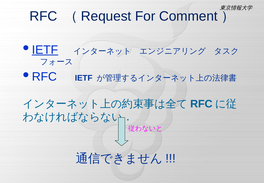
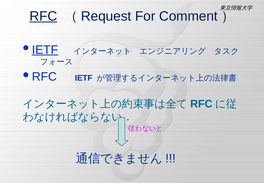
RFC at (43, 16) underline: none -> present
